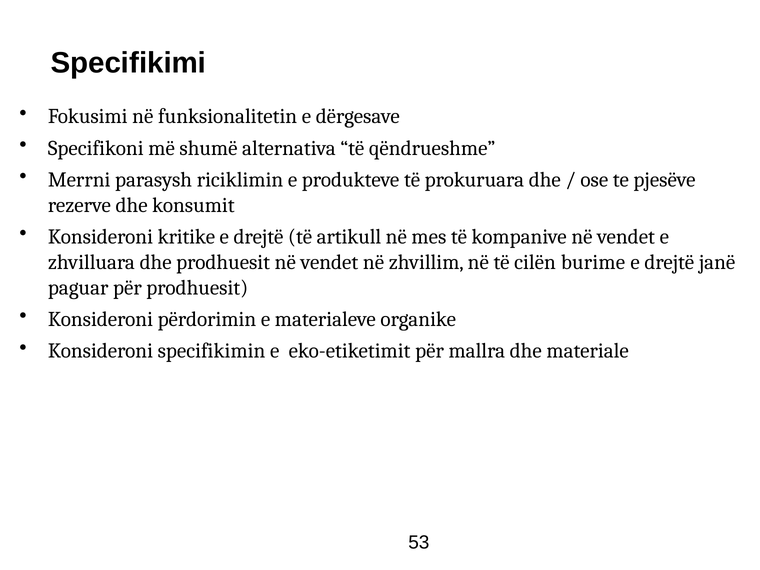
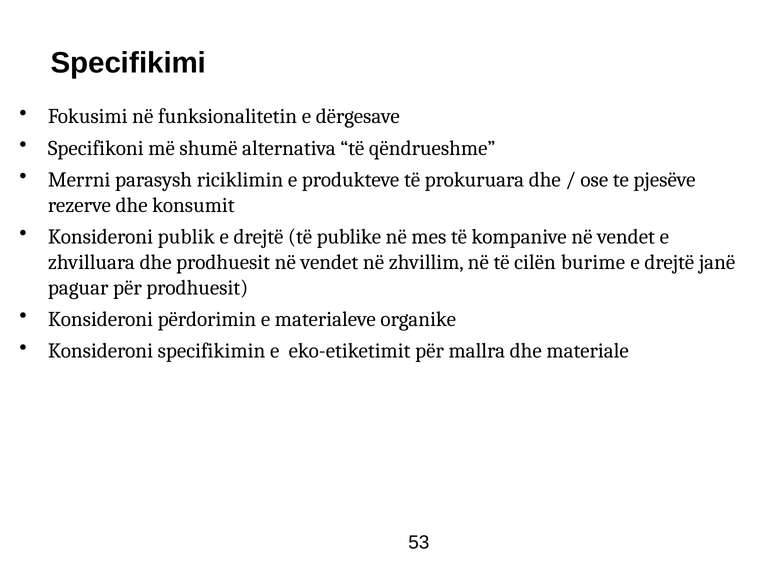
kritike: kritike -> publik
artikull: artikull -> publike
